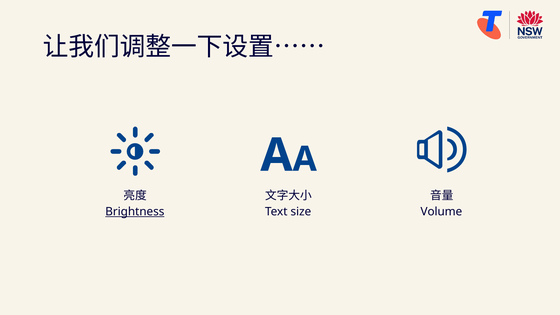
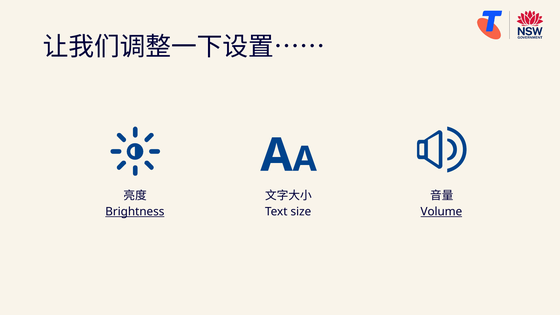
Volume underline: none -> present
